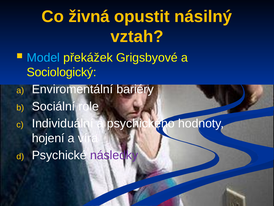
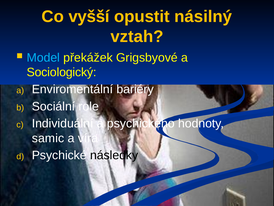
živná: živná -> vyšší
hojení: hojení -> samic
následky colour: purple -> black
